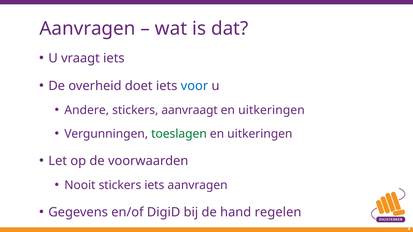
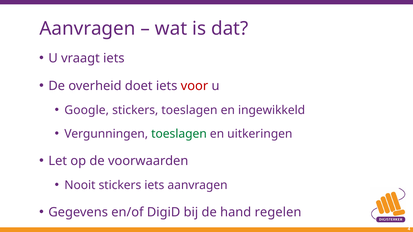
voor colour: blue -> red
Andere: Andere -> Google
stickers aanvraagt: aanvraagt -> toeslagen
uitkeringen at (271, 110): uitkeringen -> ingewikkeld
